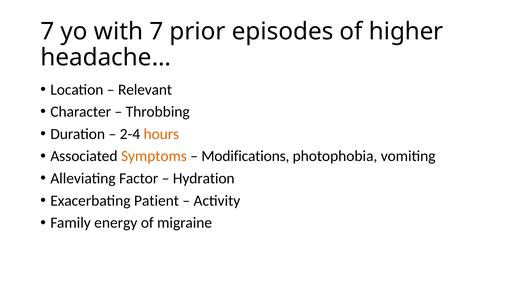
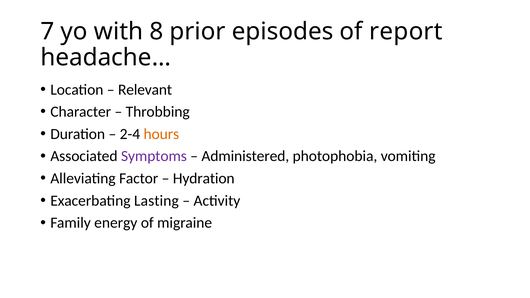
with 7: 7 -> 8
higher: higher -> report
Symptoms colour: orange -> purple
Modifications: Modifications -> Administered
Patient: Patient -> Lasting
